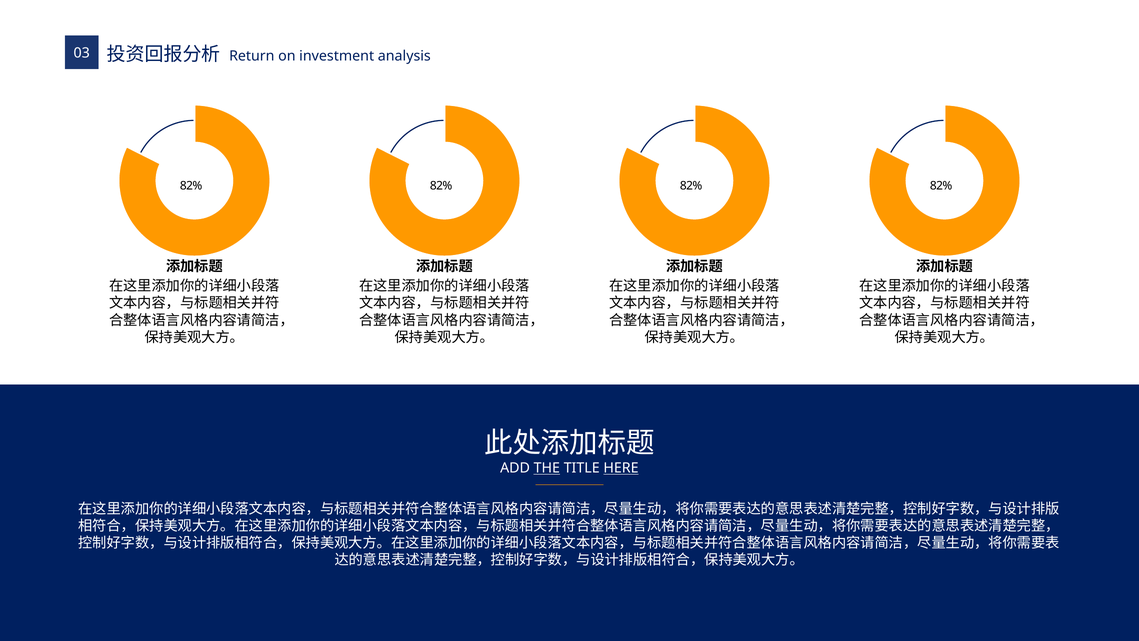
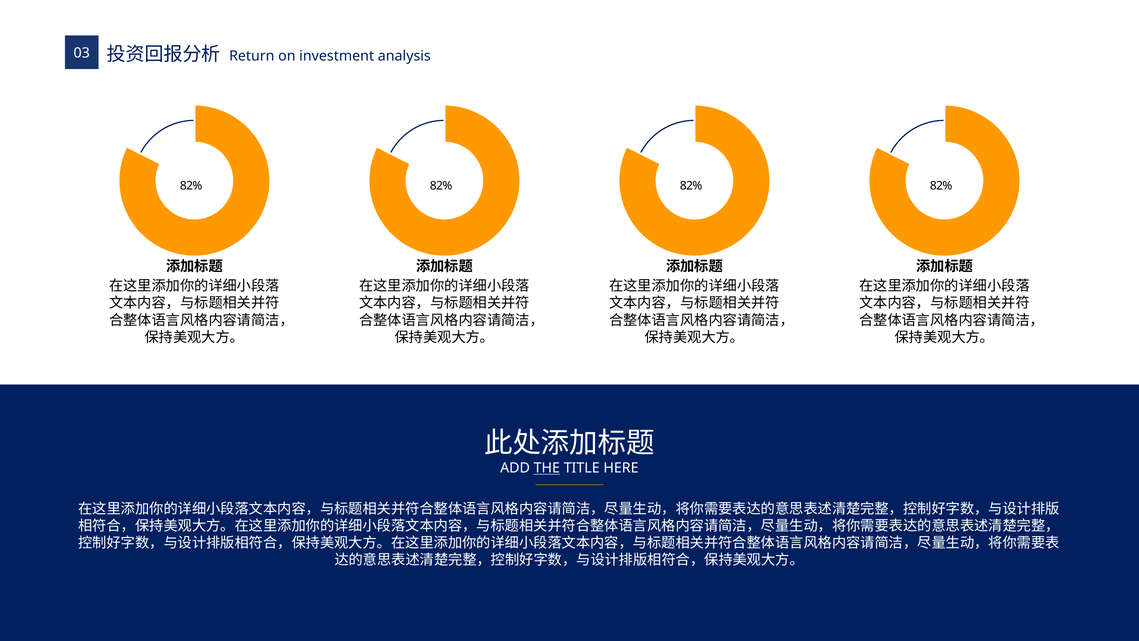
HERE underline: present -> none
